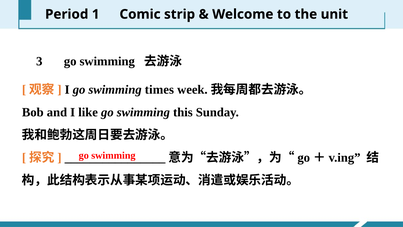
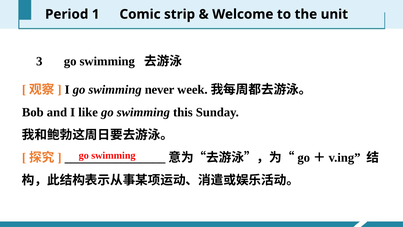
times: times -> never
